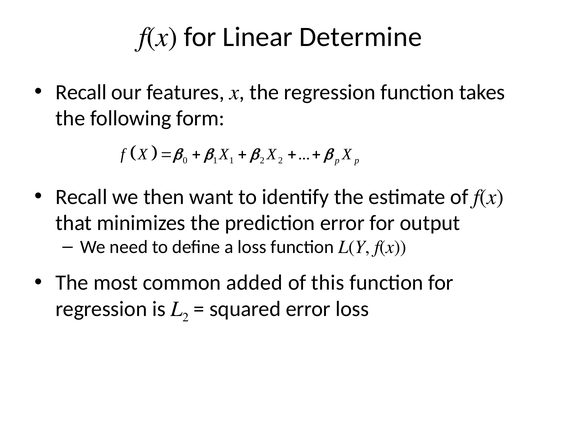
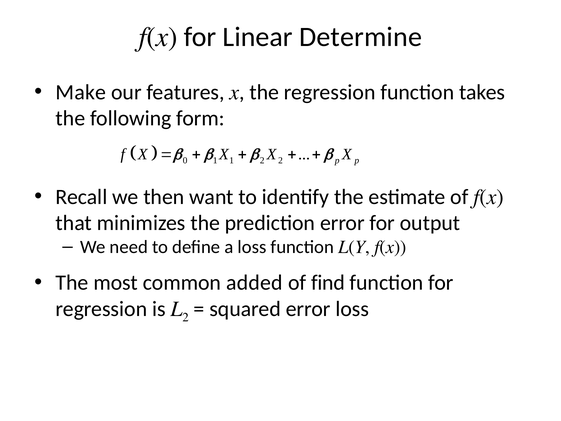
Recall at (81, 92): Recall -> Make
this: this -> find
